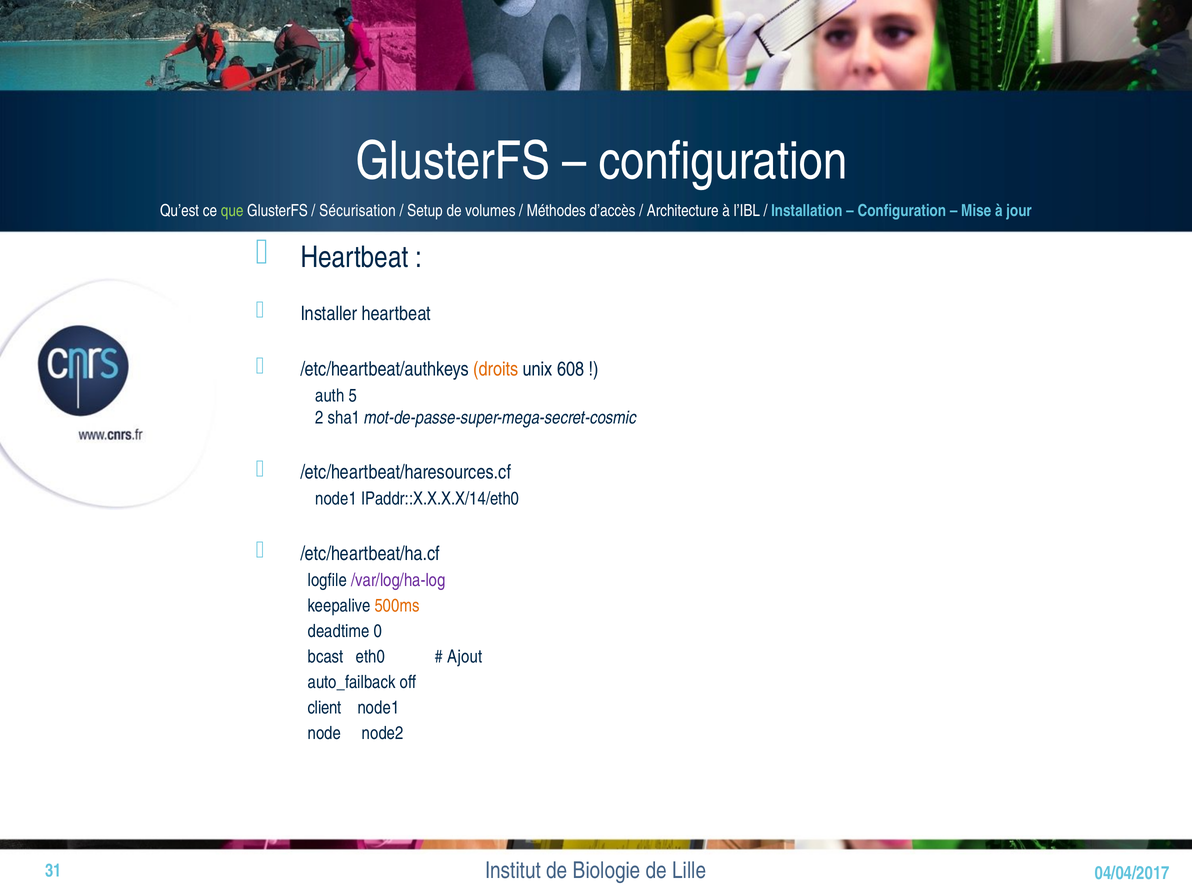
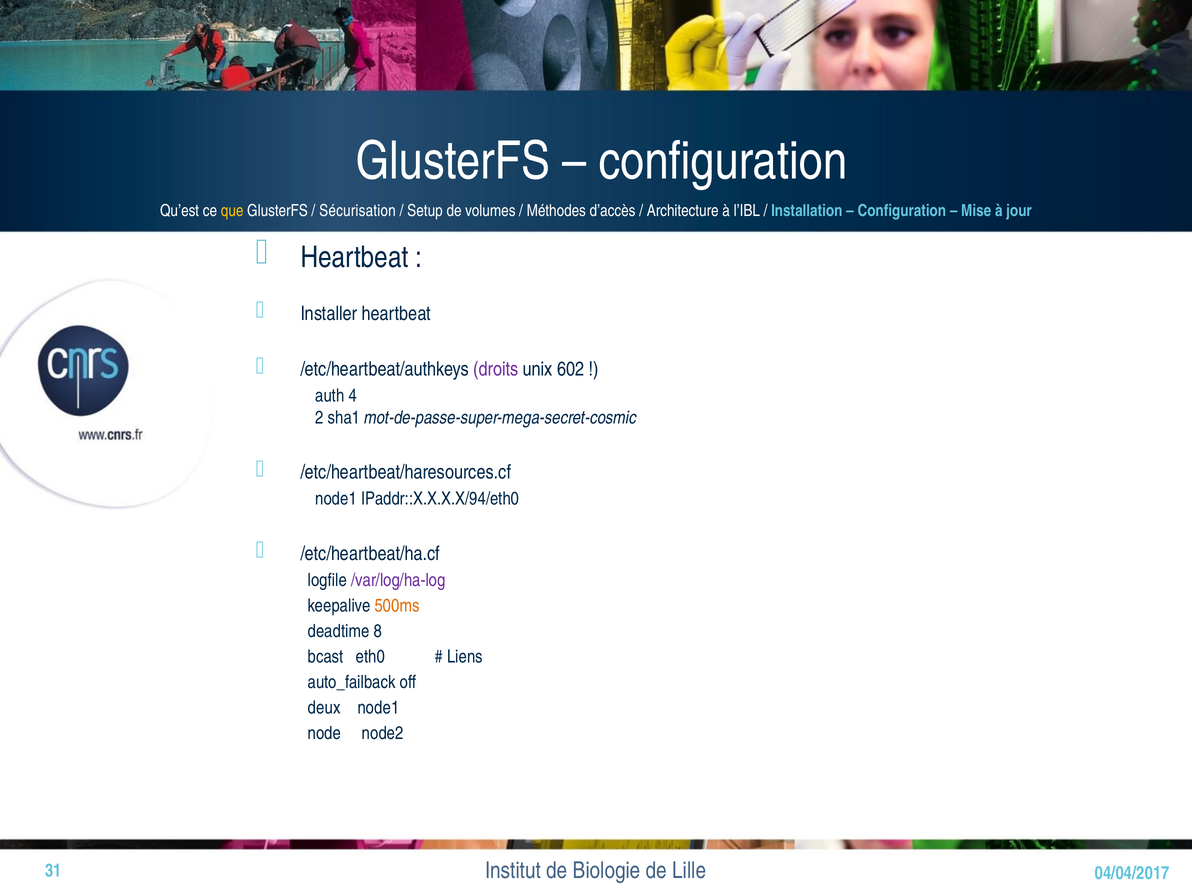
que colour: light green -> yellow
droits colour: orange -> purple
608: 608 -> 602
5: 5 -> 4
IPaddr::X.X.X.X/14/eth0: IPaddr::X.X.X.X/14/eth0 -> IPaddr::X.X.X.X/94/eth0
0: 0 -> 8
Ajout: Ajout -> Liens
client: client -> deux
